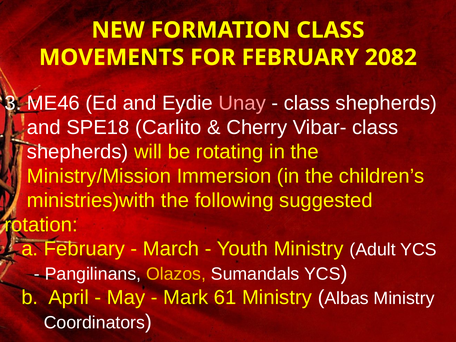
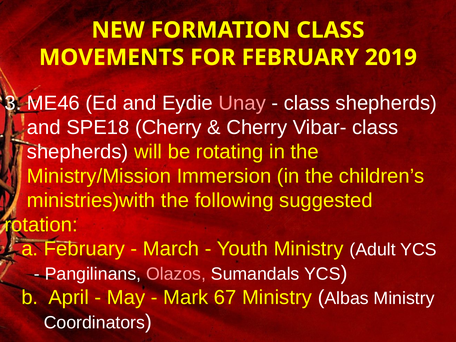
2082: 2082 -> 2019
SPE18 Carlito: Carlito -> Cherry
Olazos colour: yellow -> pink
61: 61 -> 67
